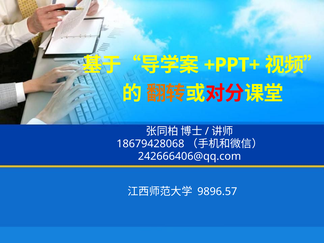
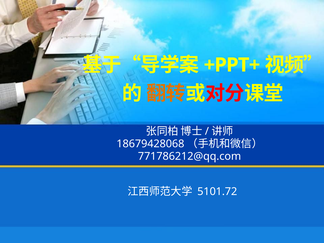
242666406@qq.com: 242666406@qq.com -> 771786212@qq.com
9896.57: 9896.57 -> 5101.72
